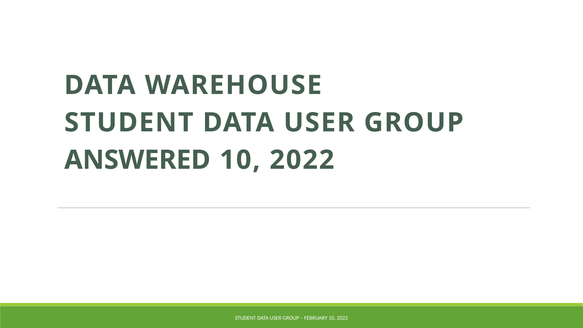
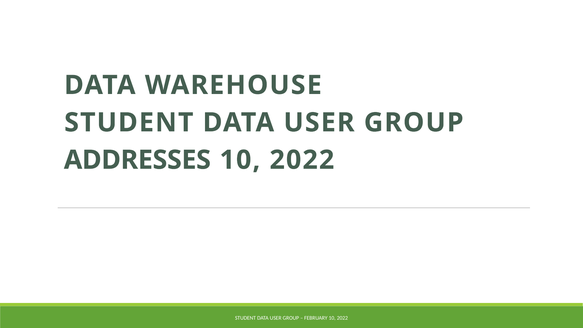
ANSWERED: ANSWERED -> ADDRESSES
